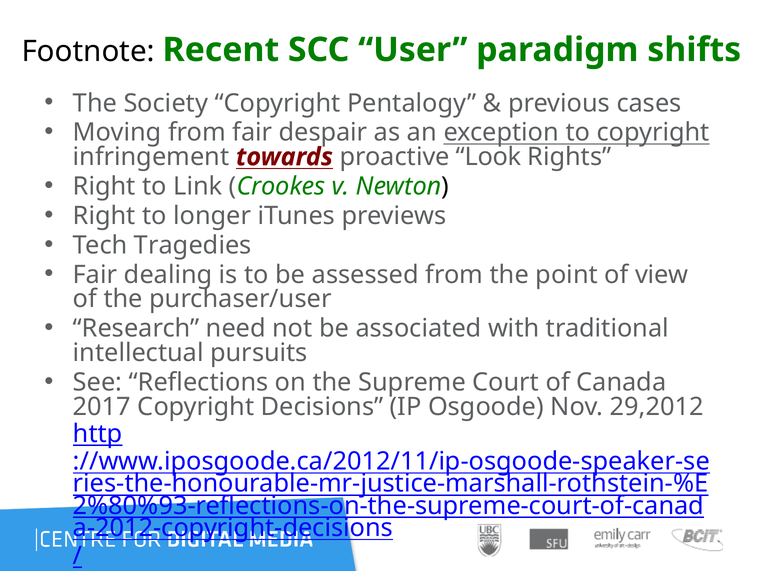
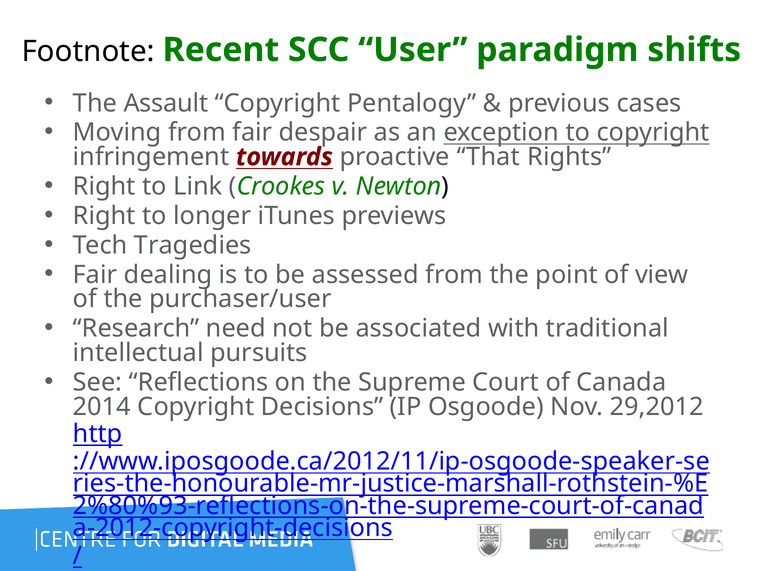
Society: Society -> Assault
Look: Look -> That
2017: 2017 -> 2014
